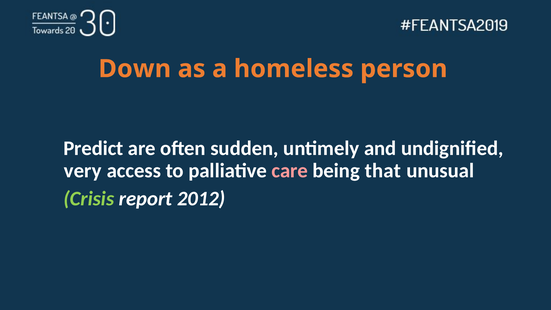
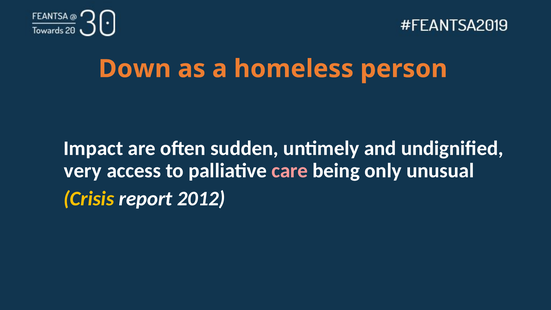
Predict: Predict -> Impact
that: that -> only
Crisis colour: light green -> yellow
